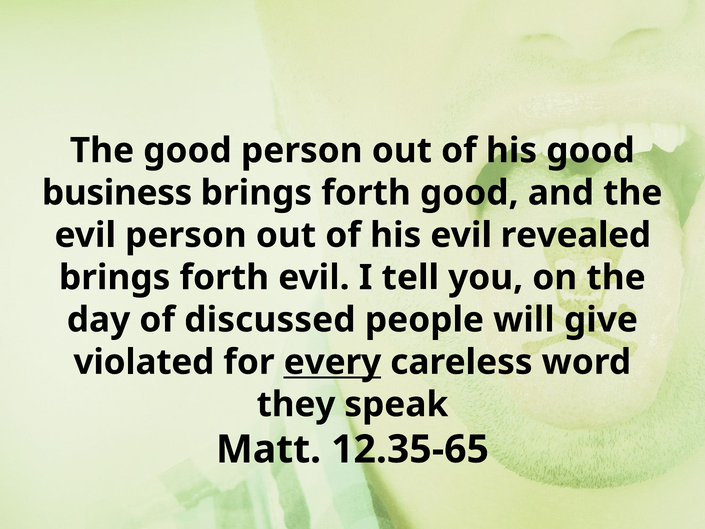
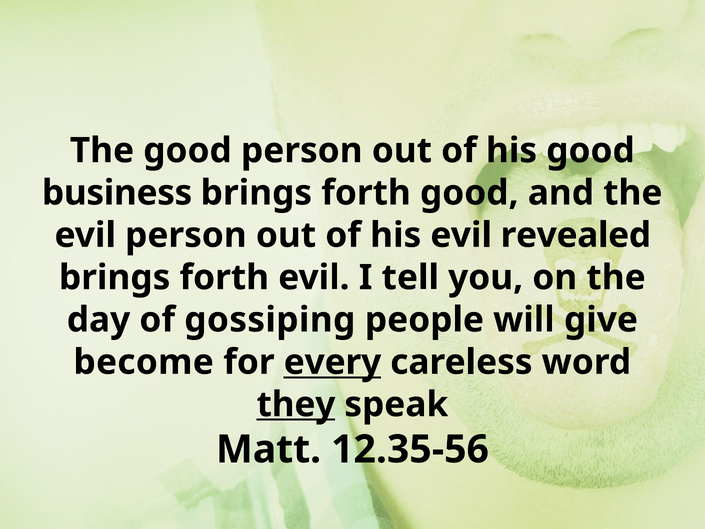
discussed: discussed -> gossiping
violated: violated -> become
they underline: none -> present
12.35-65: 12.35-65 -> 12.35-56
